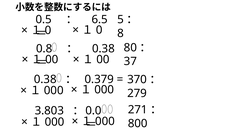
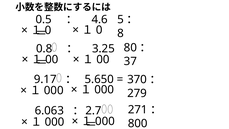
6.5: 6.5 -> 4.6
0.38 at (103, 49): 0.38 -> 3.25
0.38 at (45, 79): 0.38 -> 9.17
0.379: 0.379 -> 5.650
3.803: 3.803 -> 6.063
0.0: 0.0 -> 2.7
